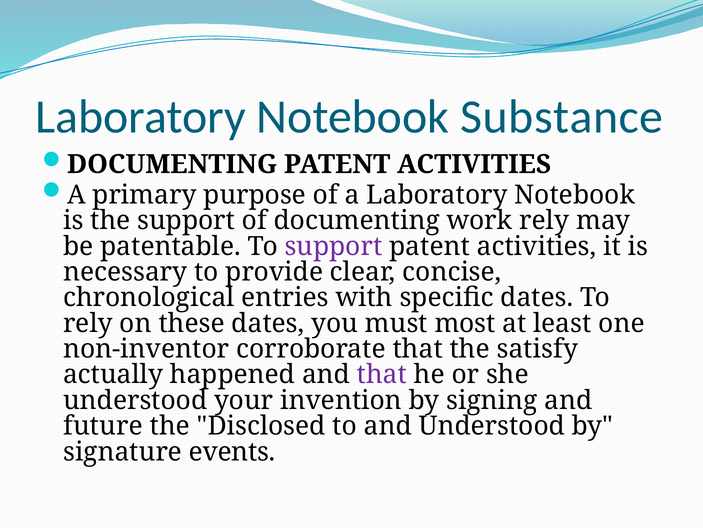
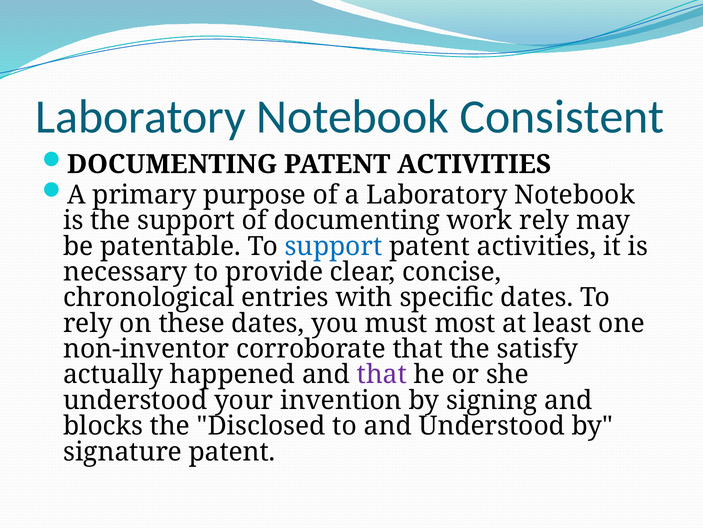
Substance: Substance -> Consistent
support at (333, 246) colour: purple -> blue
future: future -> blocks
signature events: events -> patent
